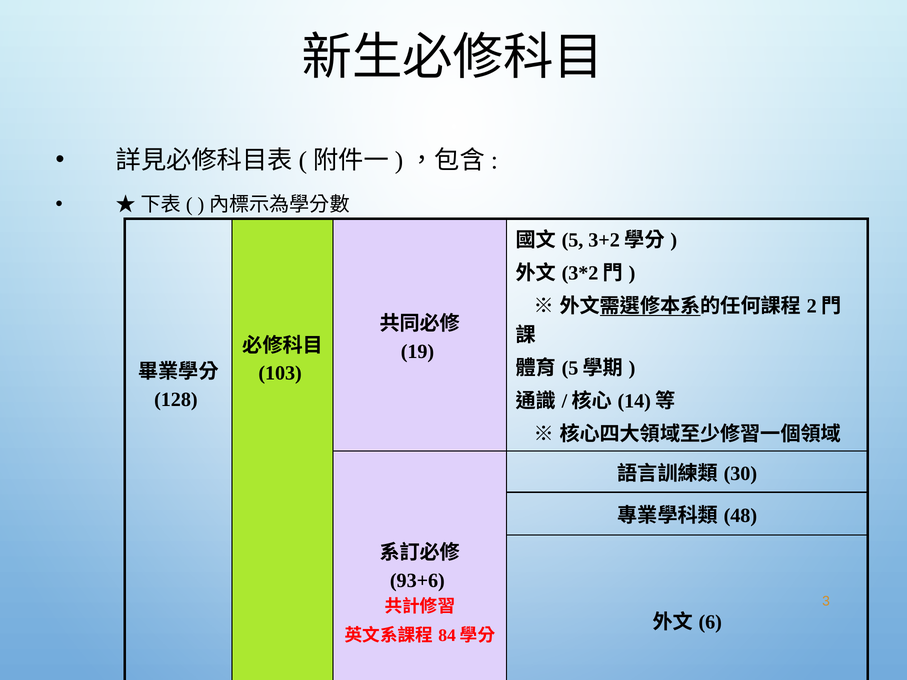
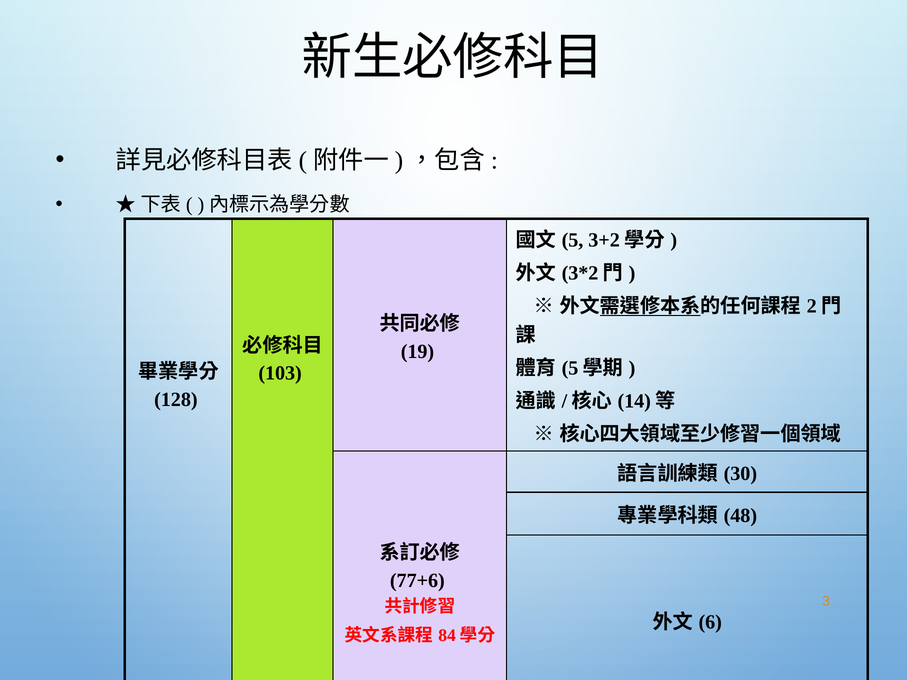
93+6: 93+6 -> 77+6
